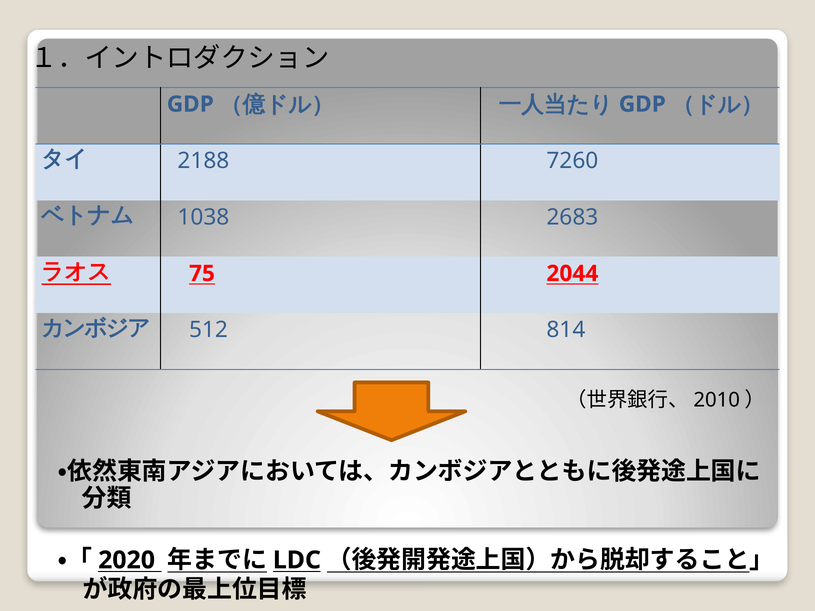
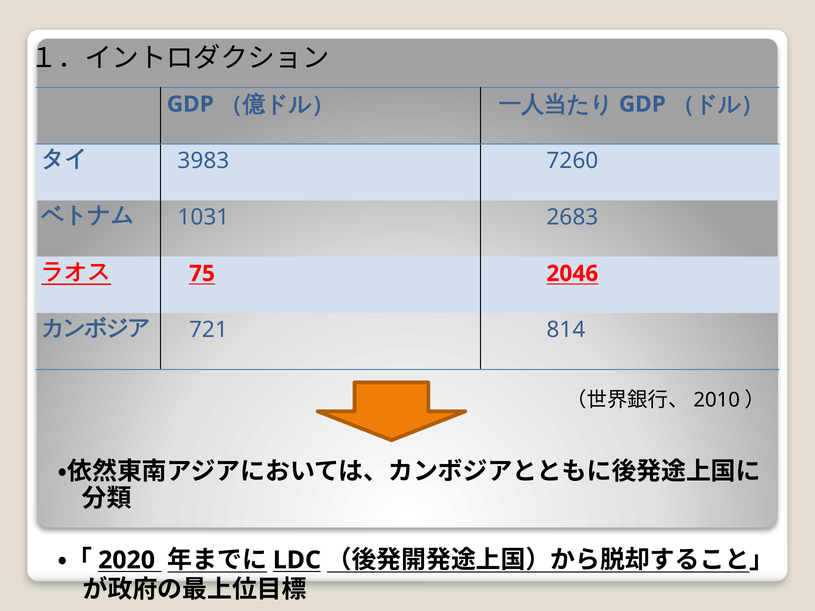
2188: 2188 -> 3983
1038: 1038 -> 1031
2044: 2044 -> 2046
512: 512 -> 721
